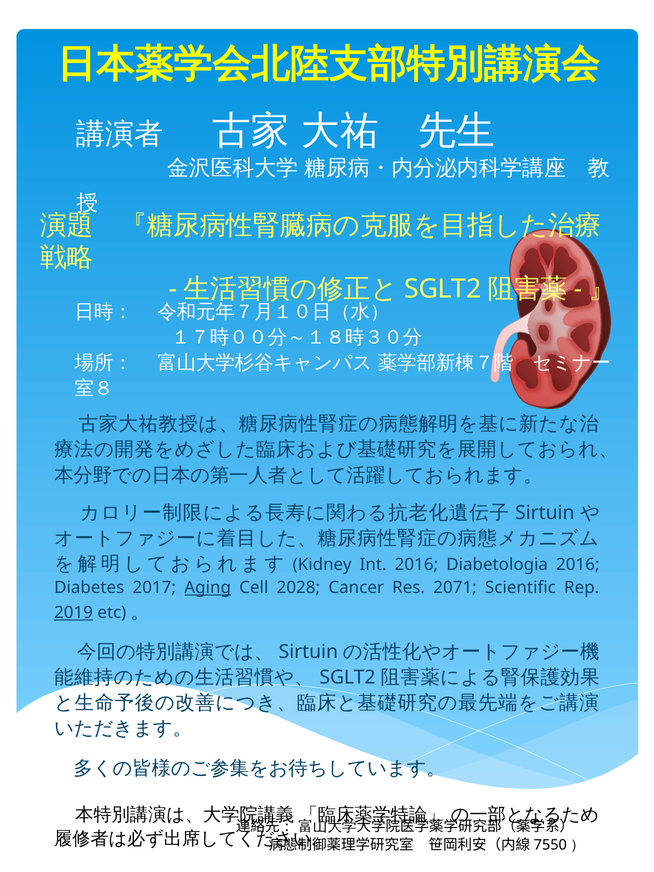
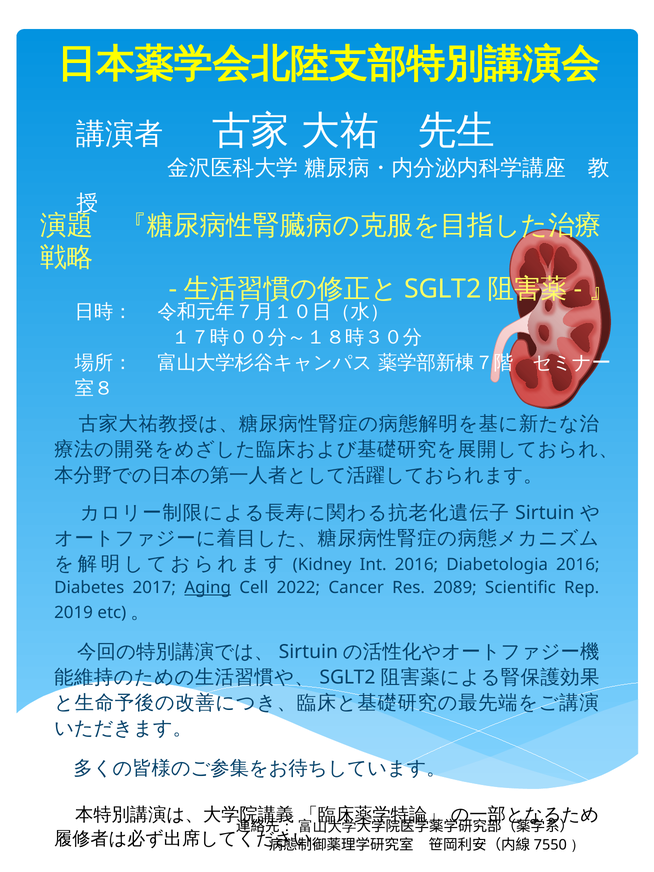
2028: 2028 -> 2022
2071: 2071 -> 2089
2019 underline: present -> none
